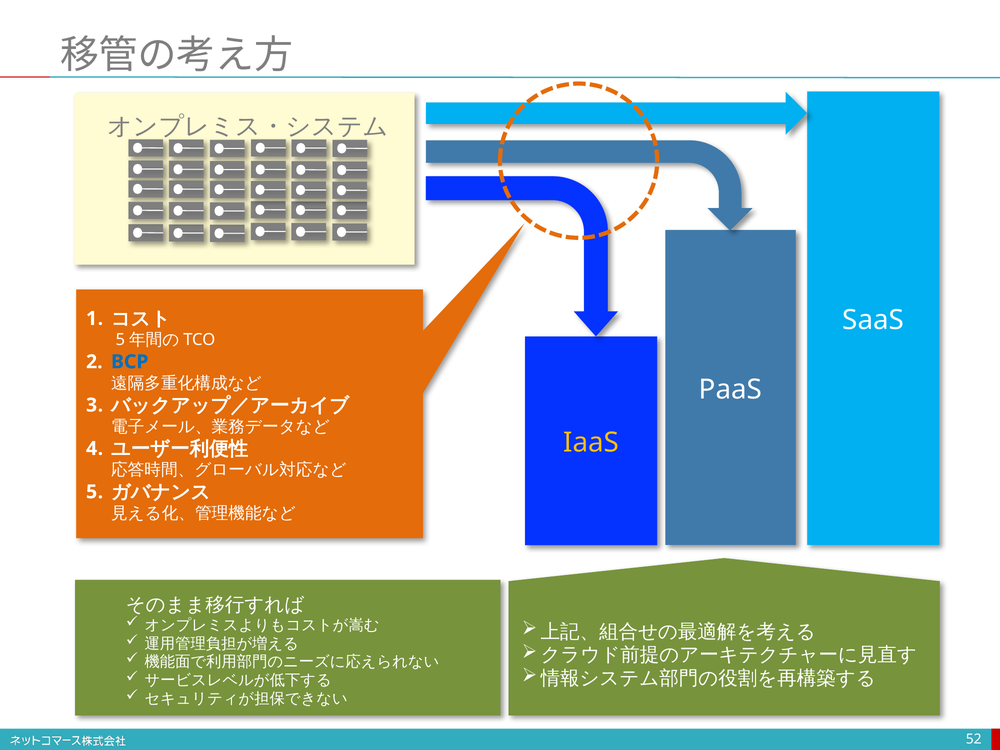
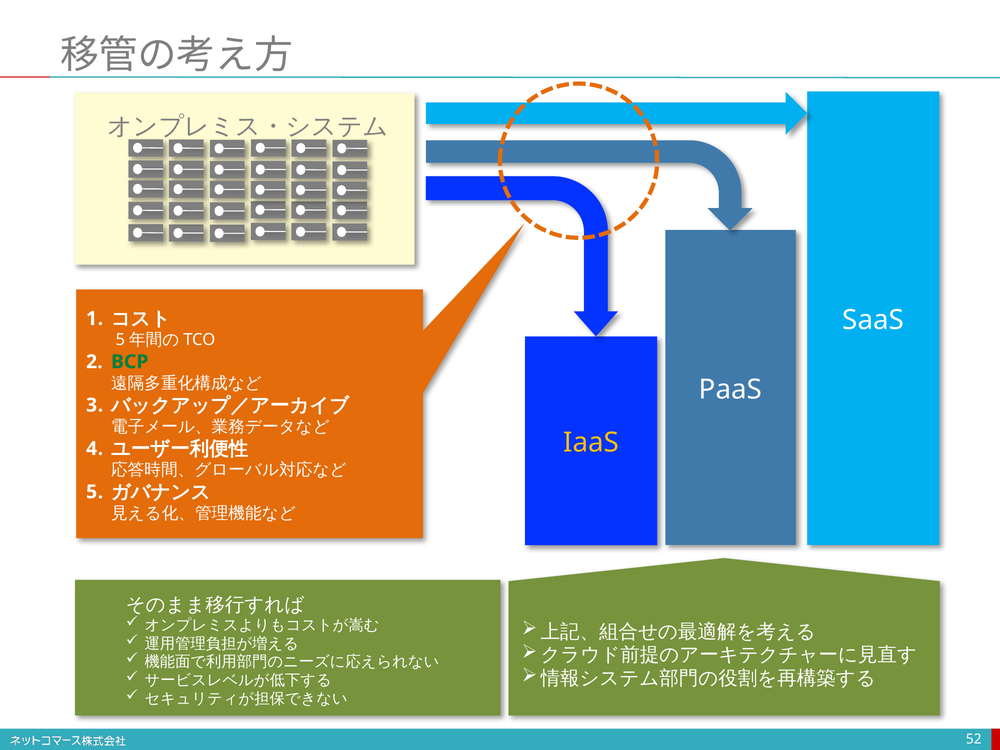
BCP colour: blue -> green
